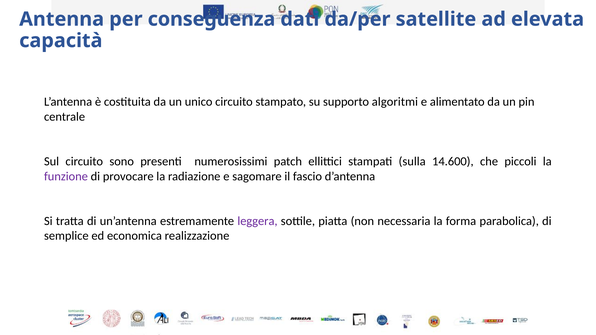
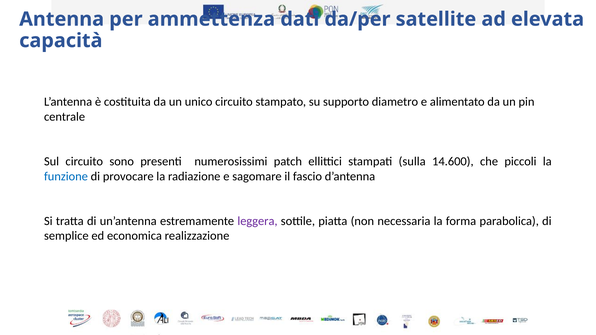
conseguenza: conseguenza -> ammettenza
algoritmi: algoritmi -> diametro
funzione colour: purple -> blue
